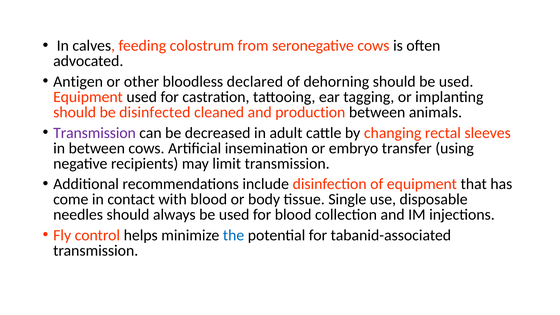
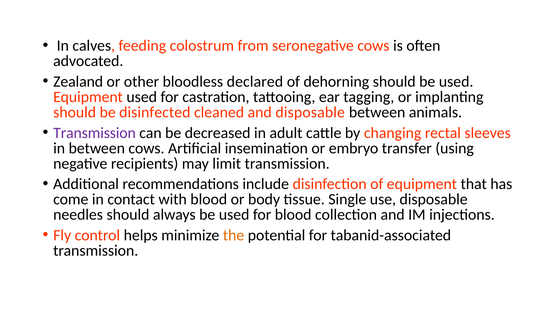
Antigen: Antigen -> Zealand
and production: production -> disposable
the colour: blue -> orange
